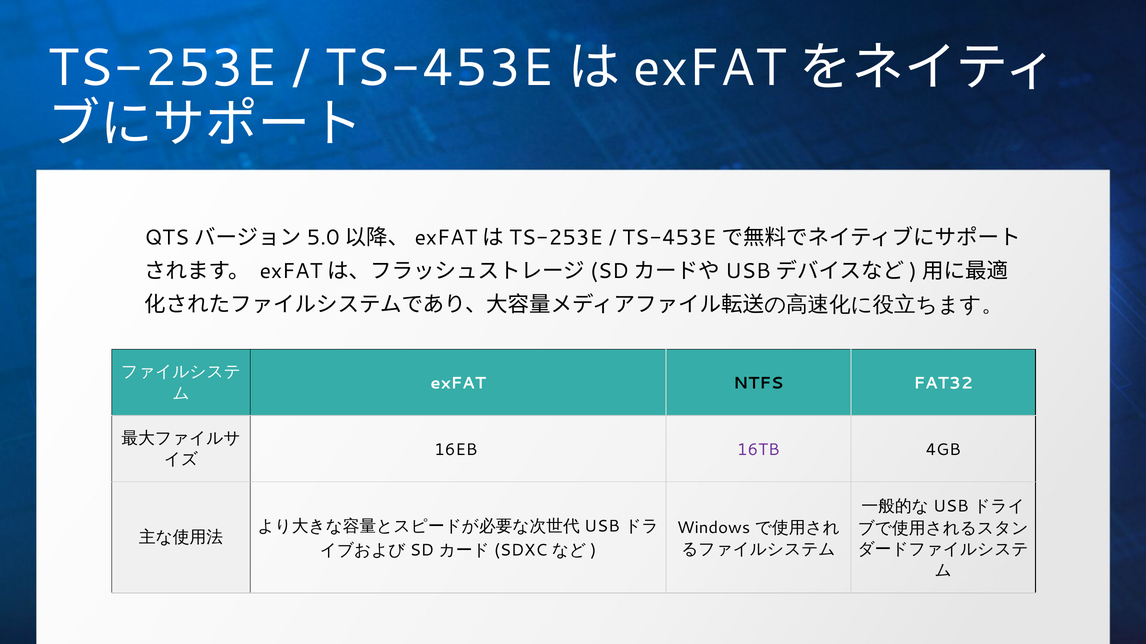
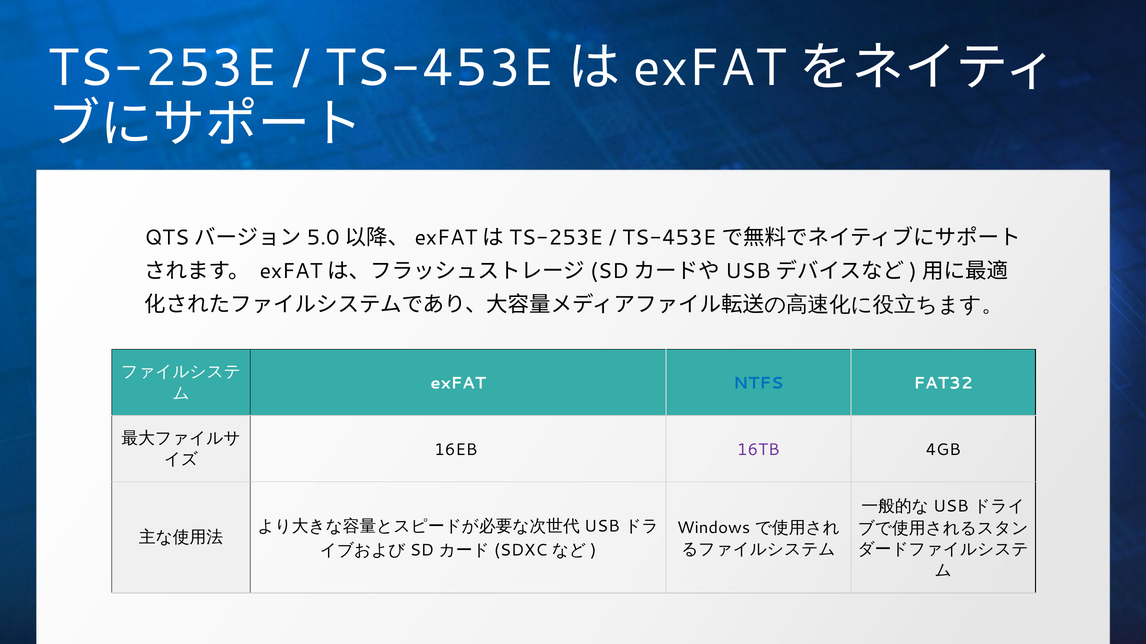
NTFS colour: black -> blue
